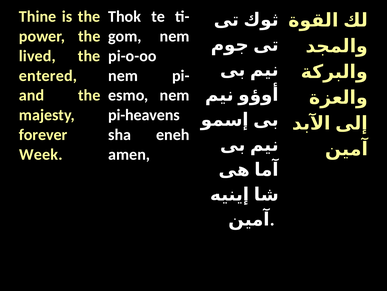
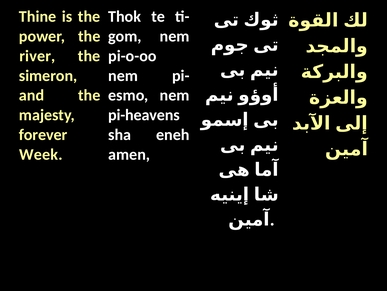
lived: lived -> river
entered: entered -> simeron
